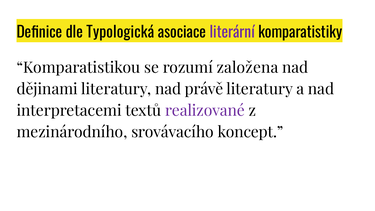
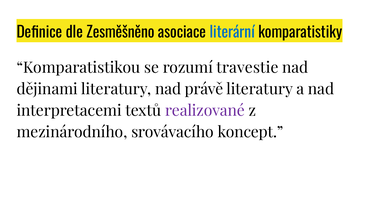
Typologická: Typologická -> Zesměšněno
literární colour: purple -> blue
založena: založena -> travestie
